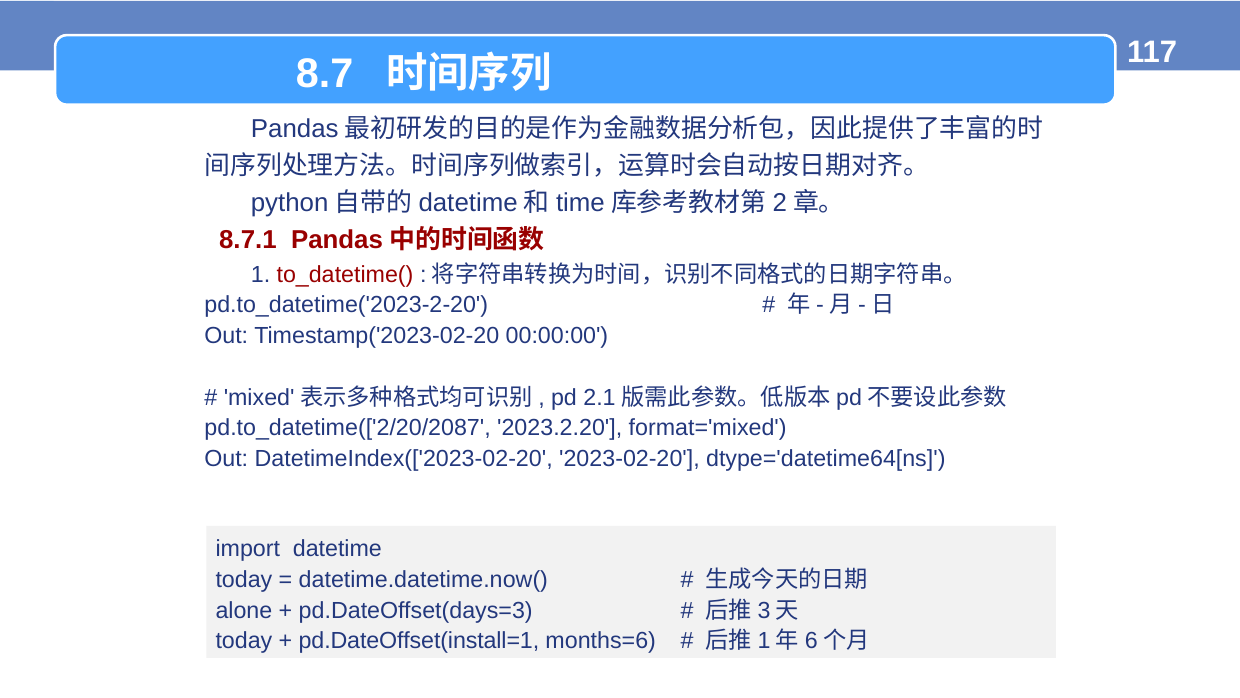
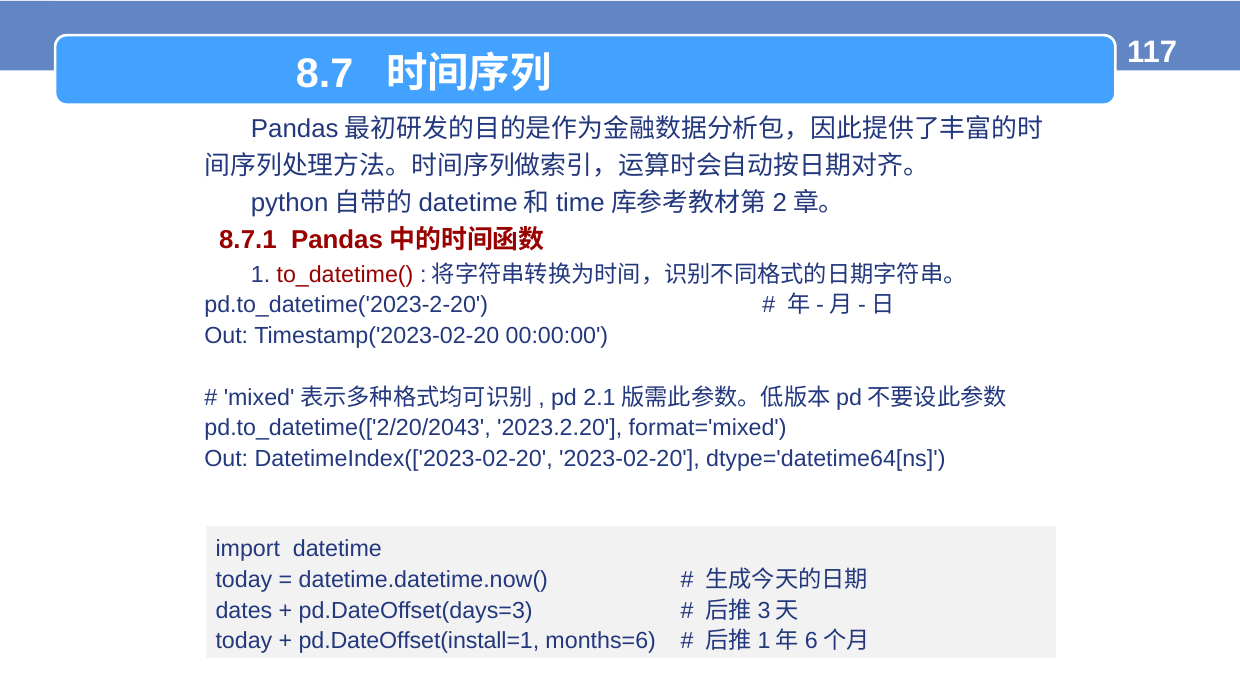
pd.to_datetime(['2/20/2087: pd.to_datetime(['2/20/2087 -> pd.to_datetime(['2/20/2043
alone: alone -> dates
